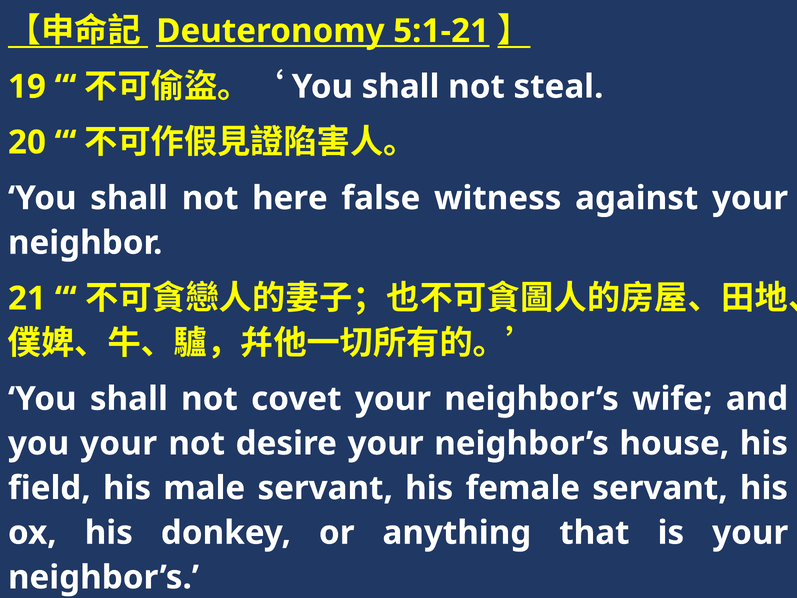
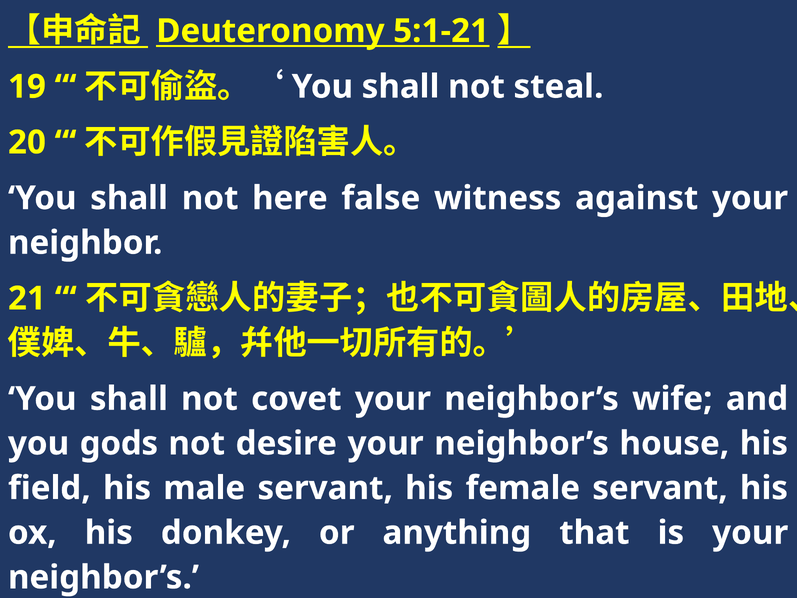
you your: your -> gods
